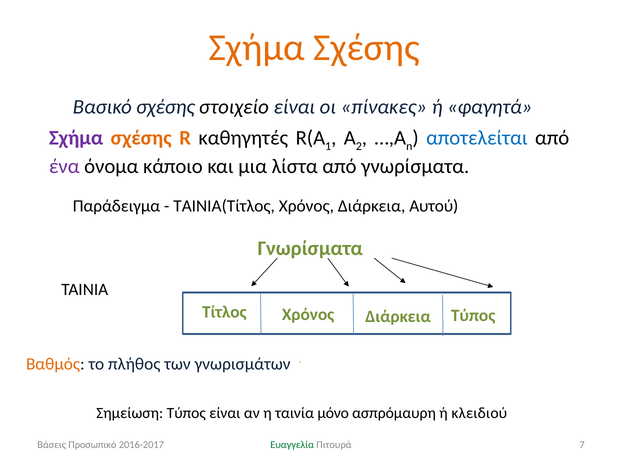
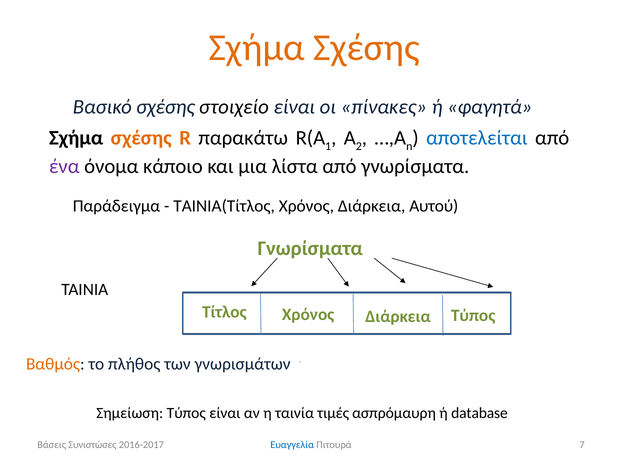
Σχήμα at (76, 138) colour: purple -> black
καθηγητές: καθηγητές -> παρακάτω
μόνο: μόνο -> τιμές
κλειδιού: κλειδιού -> database
Προσωπικό: Προσωπικό -> Συνιστώσες
Ευαγγελία colour: green -> blue
